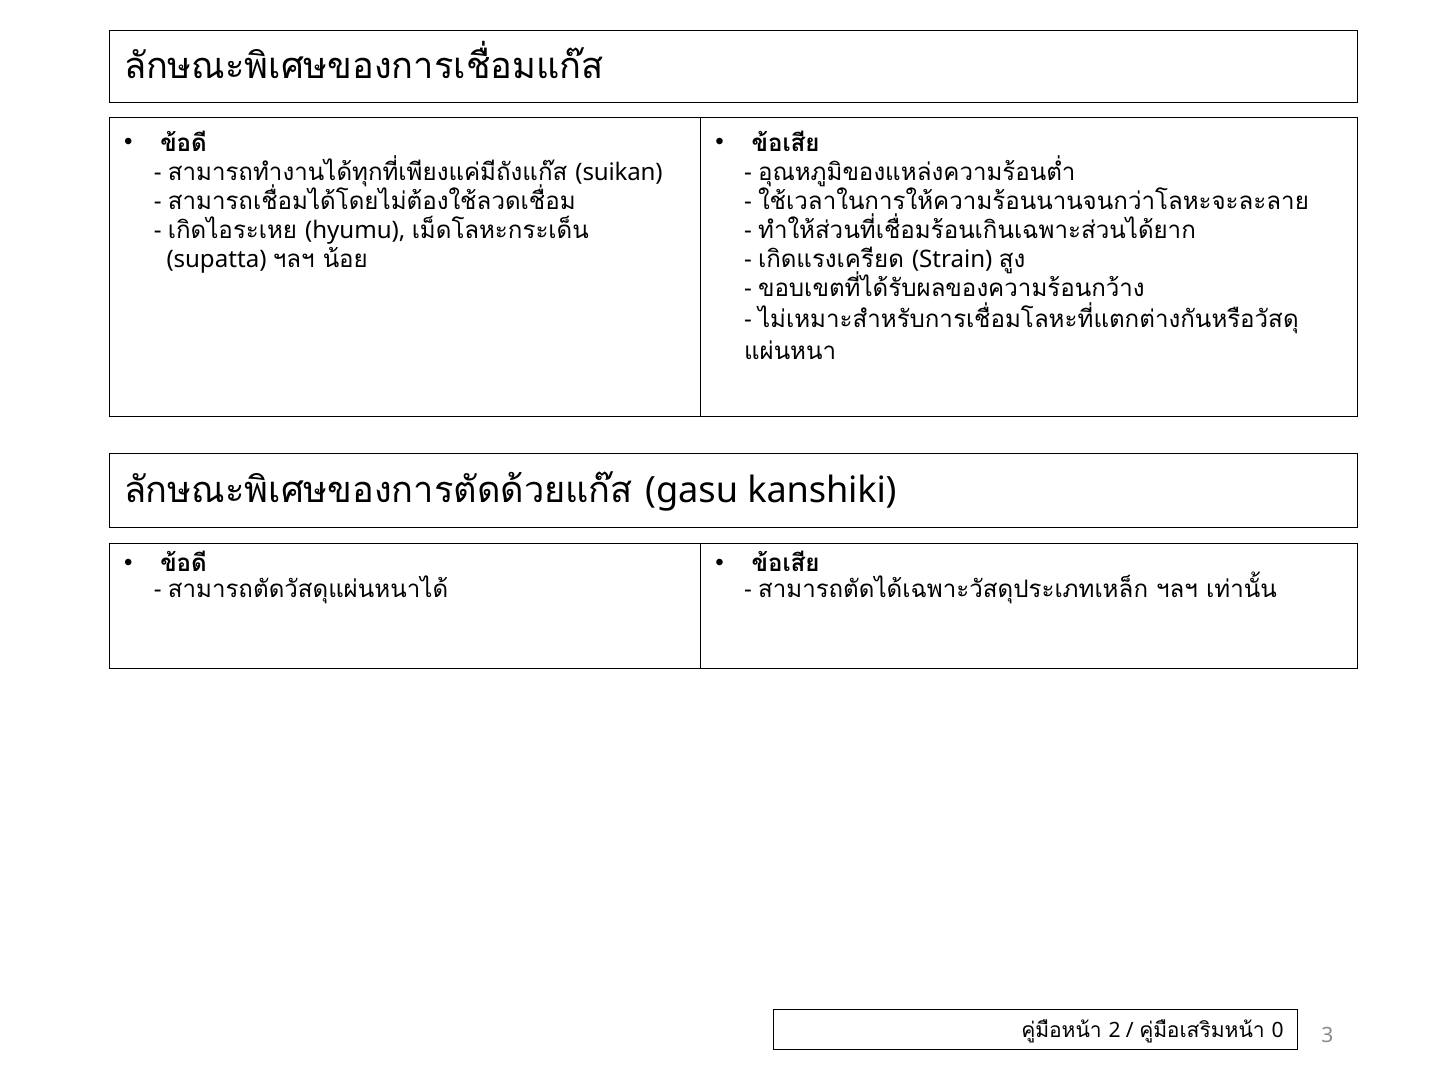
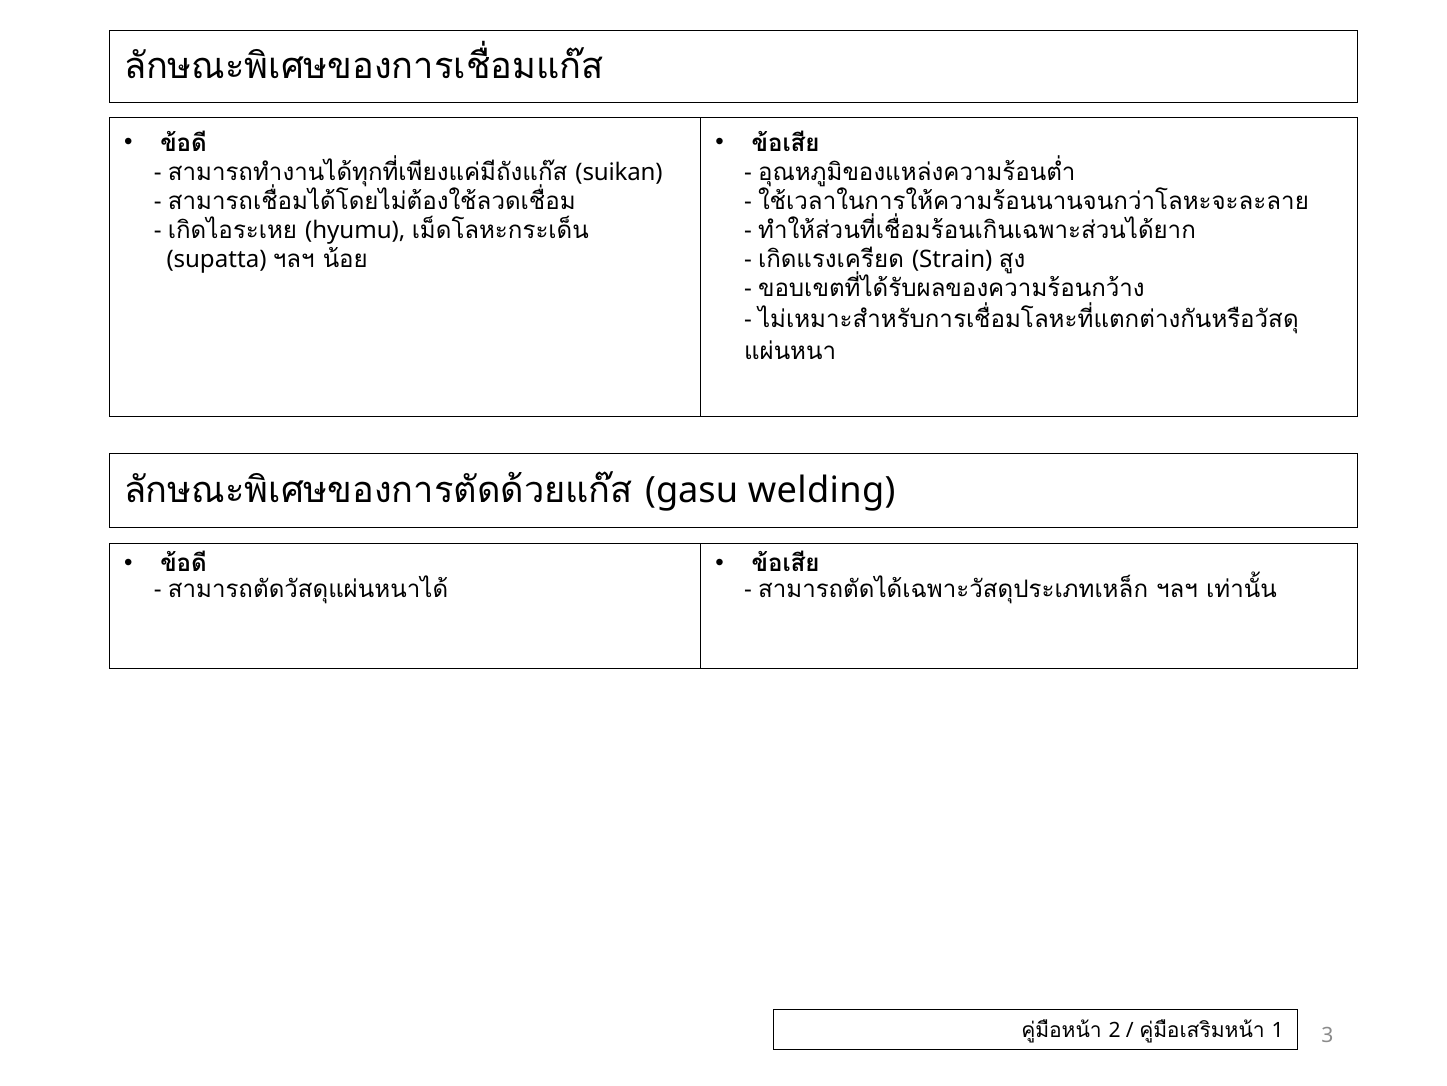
kanshiki: kanshiki -> welding
0: 0 -> 1
